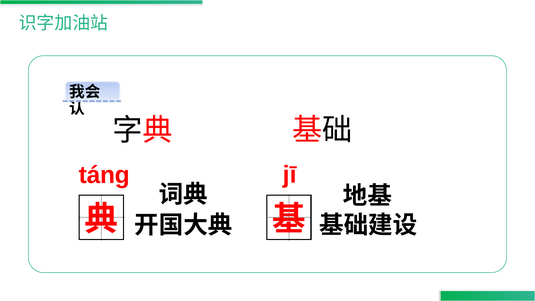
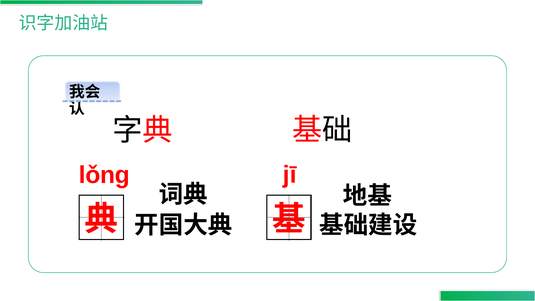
táng: táng -> lǒnɡ
